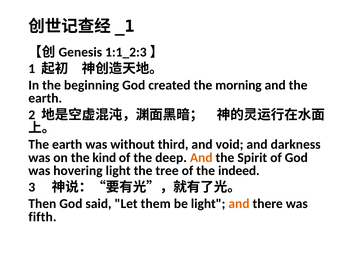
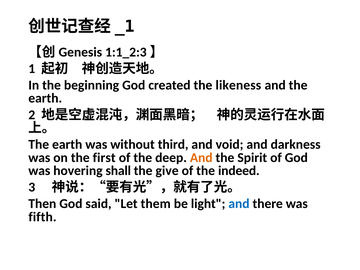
morning: morning -> likeness
kind: kind -> first
hovering light: light -> shall
tree: tree -> give
and at (239, 204) colour: orange -> blue
